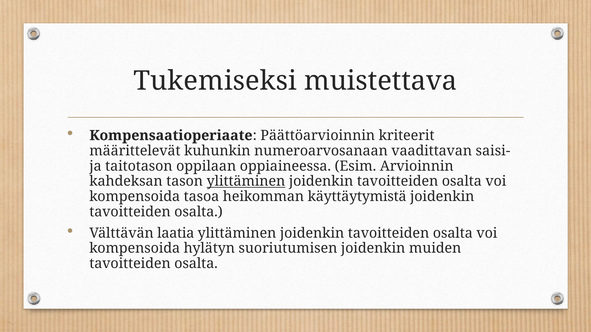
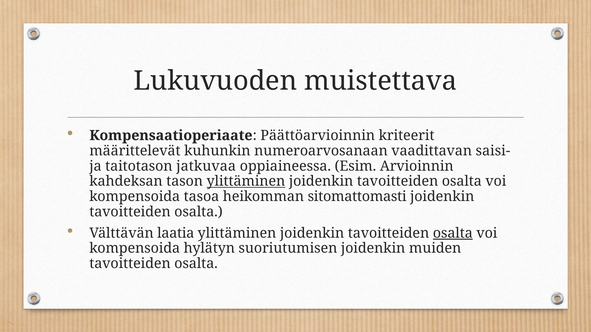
Tukemiseksi: Tukemiseksi -> Lukuvuoden
oppilaan: oppilaan -> jatkuvaa
käyttäytymistä: käyttäytymistä -> sitomattomasti
osalta at (453, 233) underline: none -> present
